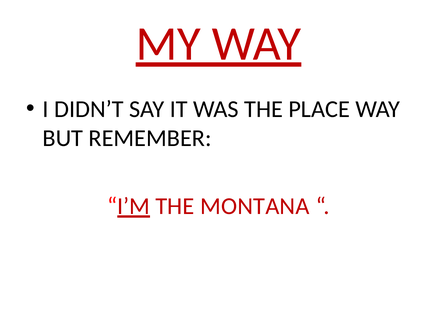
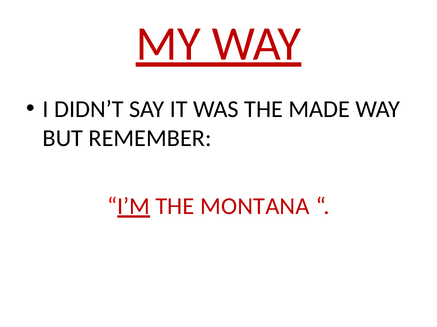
PLACE: PLACE -> MADE
